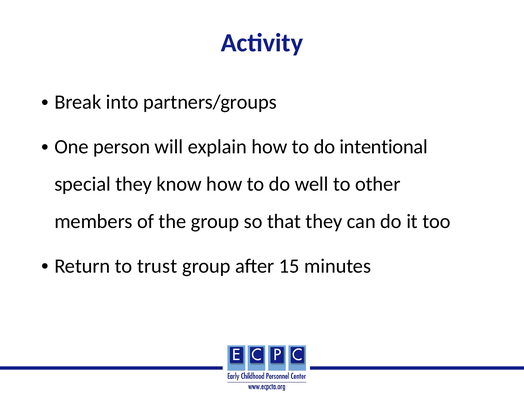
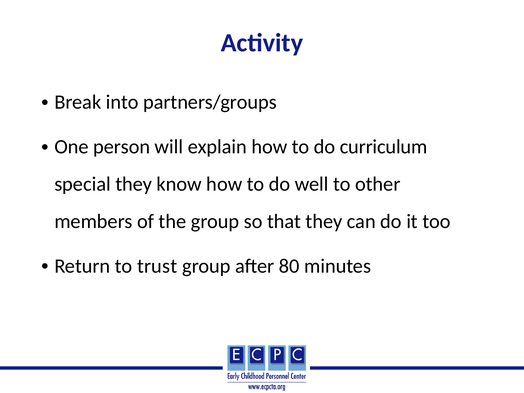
intentional: intentional -> curriculum
15: 15 -> 80
